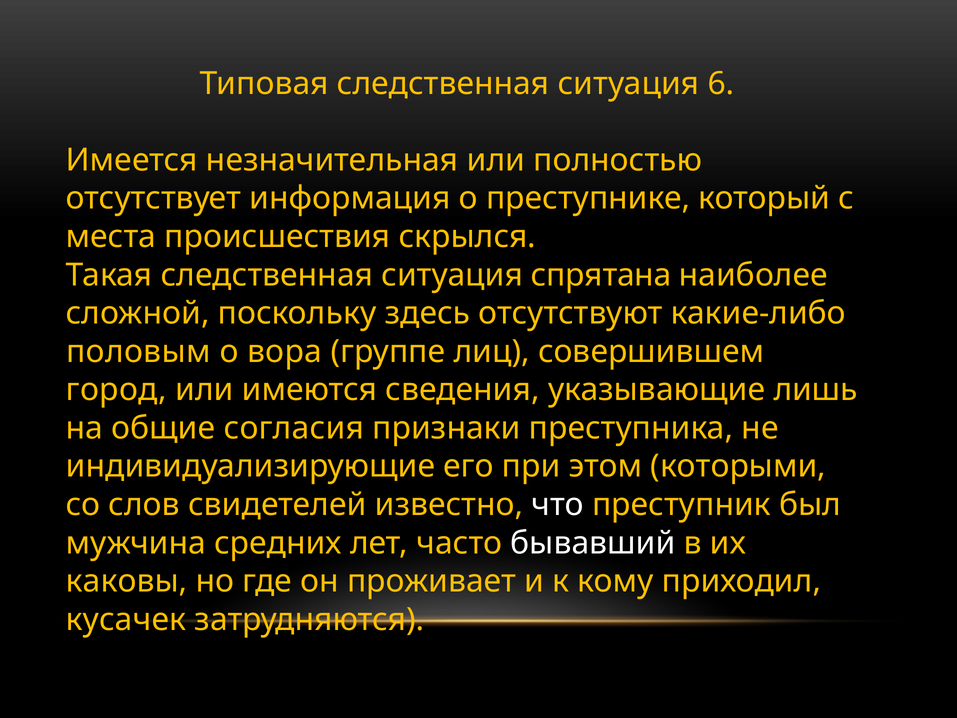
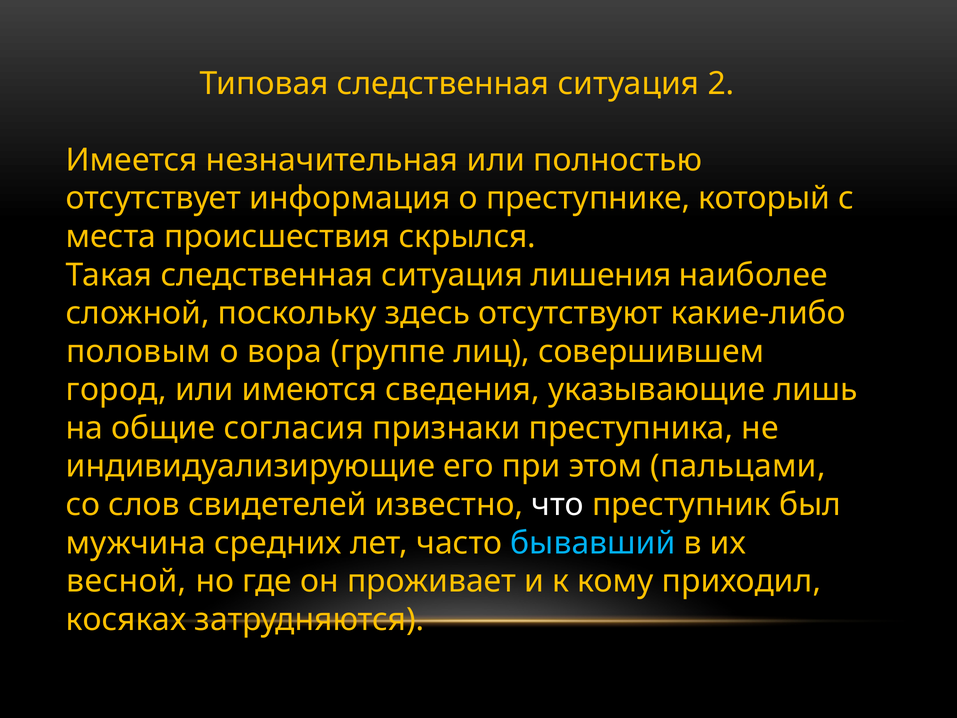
6: 6 -> 2
спрятана: спрятана -> лишения
которыми: которыми -> пальцами
бывавший colour: white -> light blue
каковы: каковы -> весной
кусачек: кусачек -> косяках
